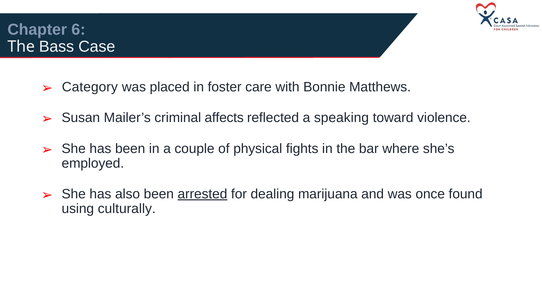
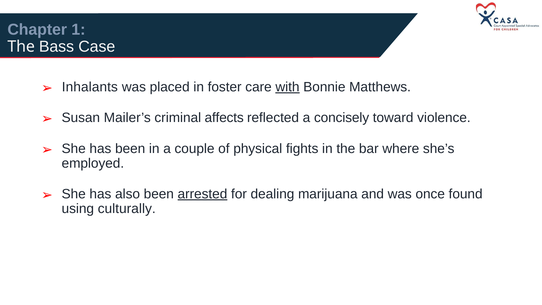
6: 6 -> 1
Category: Category -> Inhalants
with underline: none -> present
speaking: speaking -> concisely
